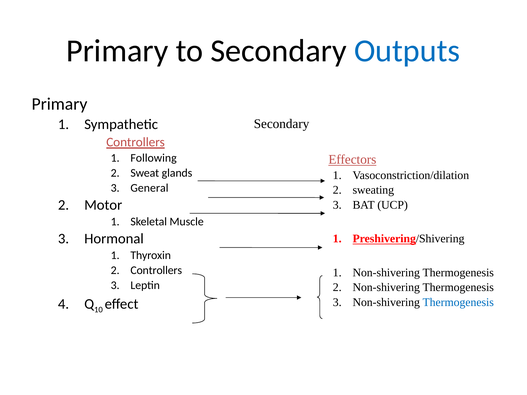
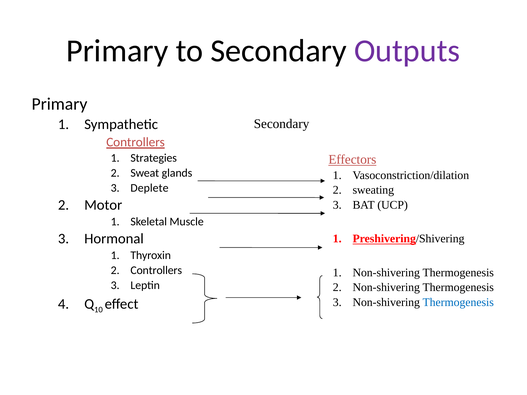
Outputs colour: blue -> purple
Following: Following -> Strategies
General: General -> Deplete
